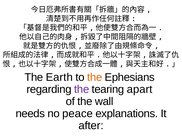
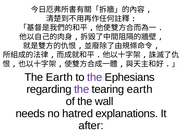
the at (95, 78) colour: orange -> purple
tearing apart: apart -> earth
peace: peace -> hatred
